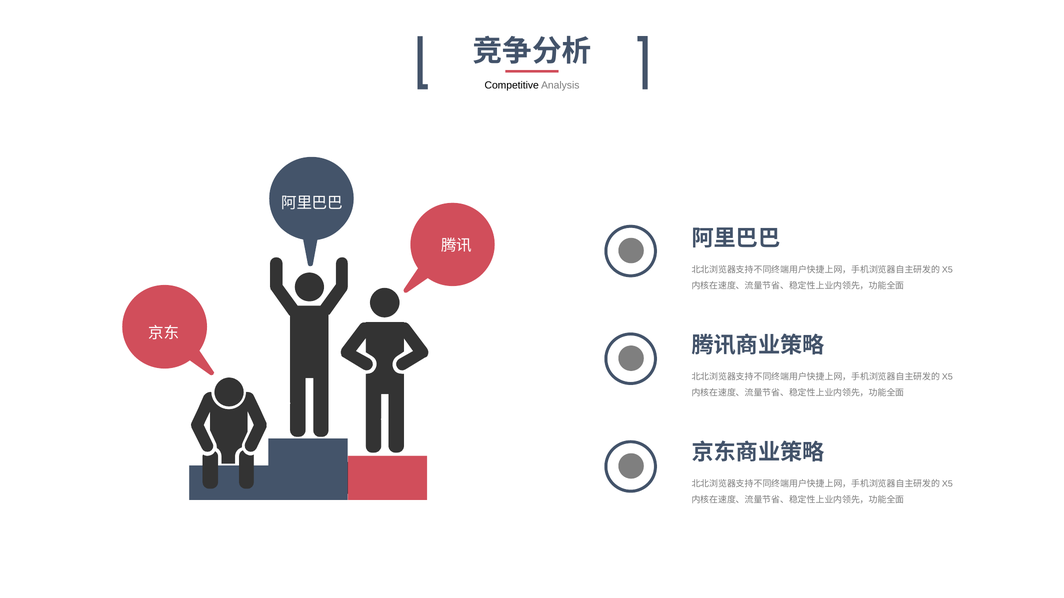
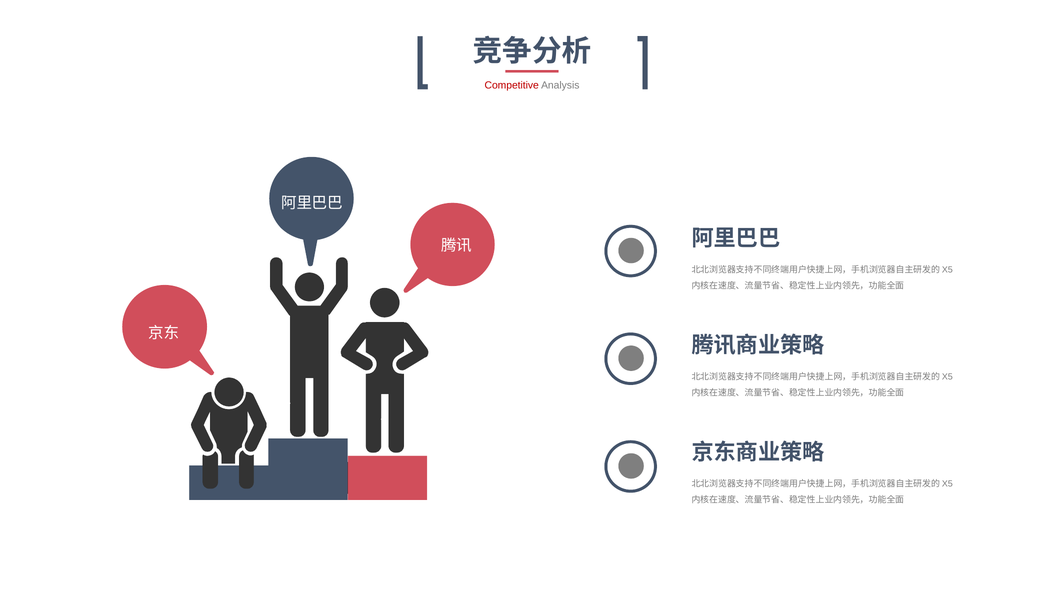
Competitive colour: black -> red
